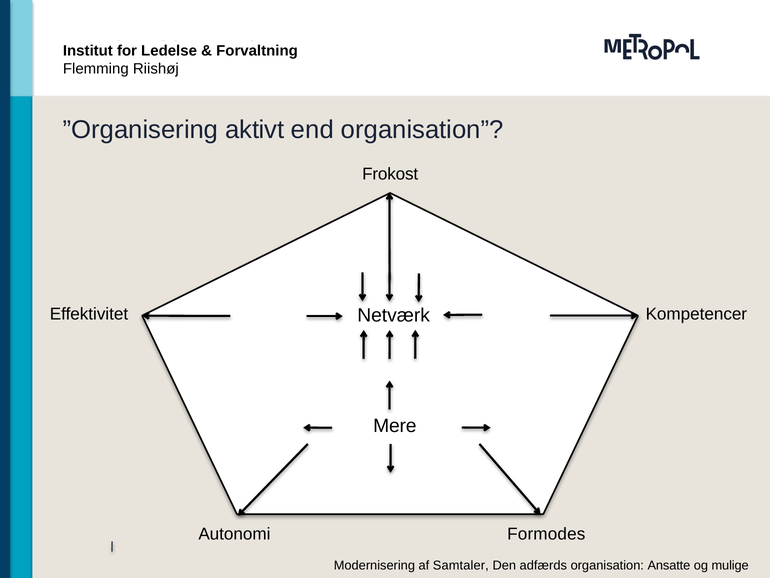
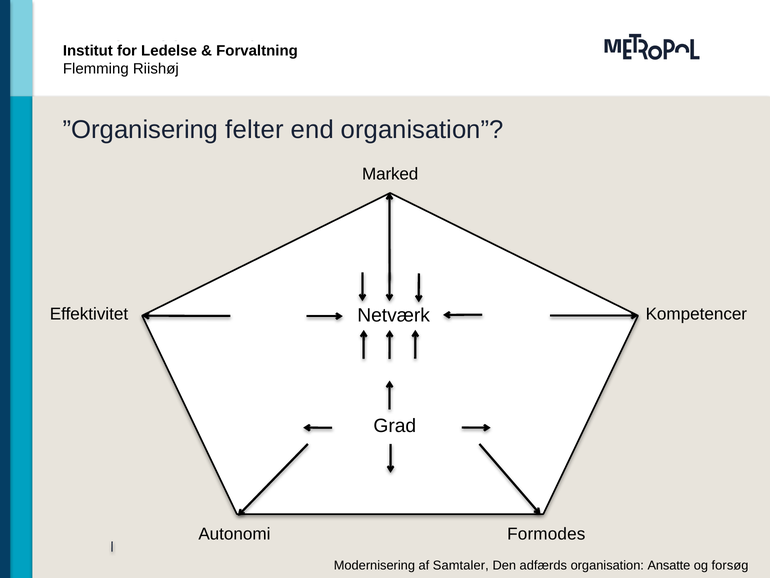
aktivt: aktivt -> felter
Frokost: Frokost -> Marked
Mere: Mere -> Grad
mulige: mulige -> forsøg
